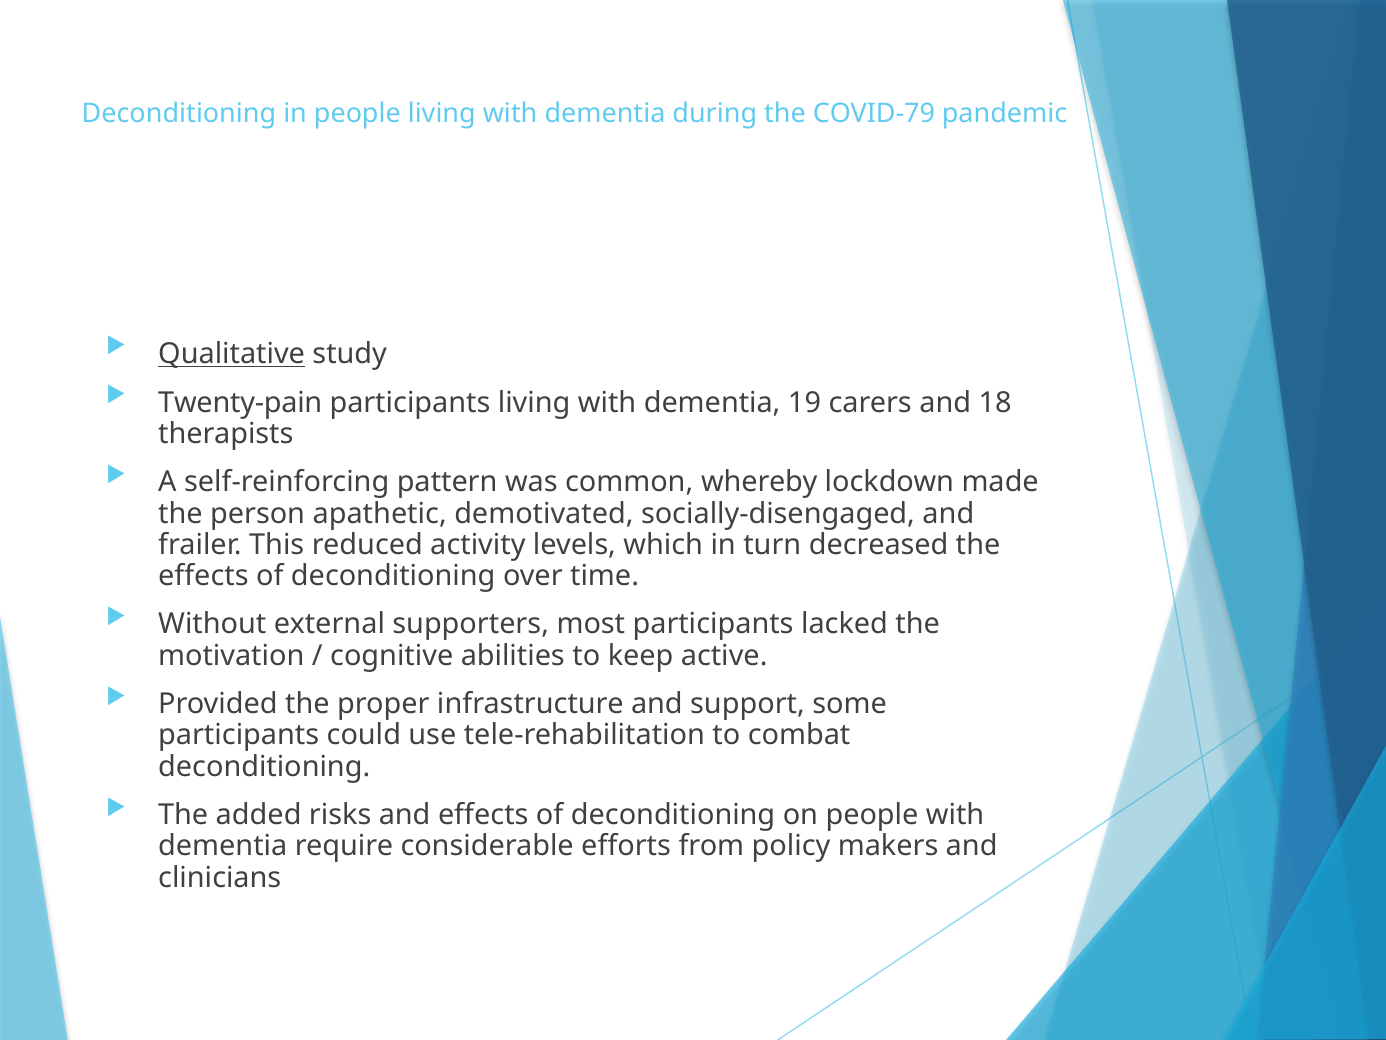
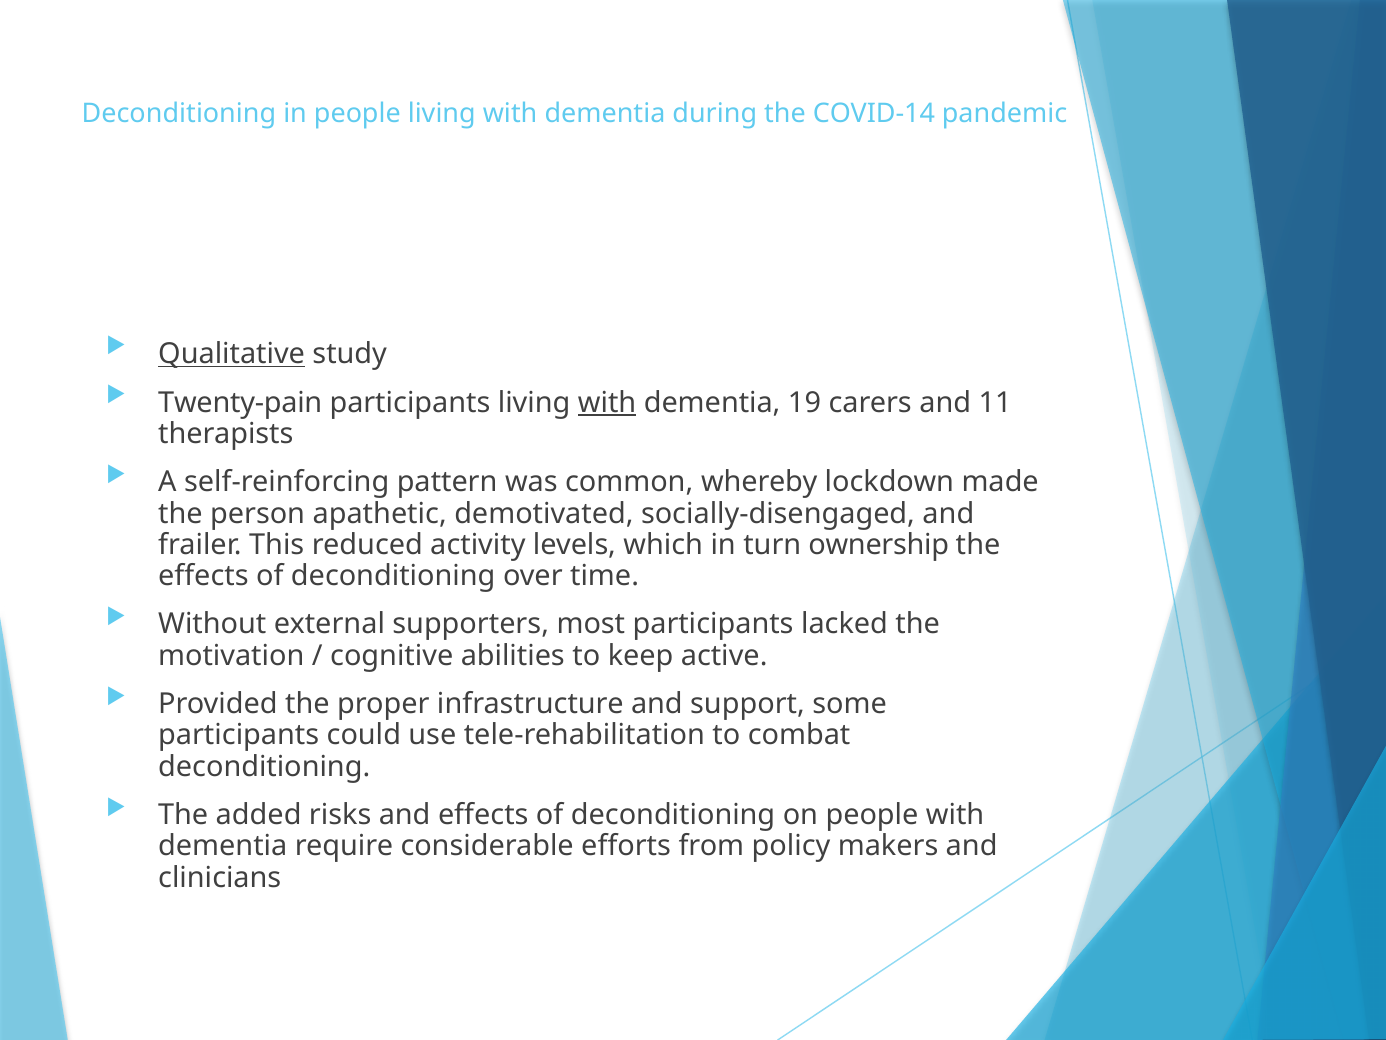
COVID-79: COVID-79 -> COVID-14
with at (607, 402) underline: none -> present
18: 18 -> 11
decreased: decreased -> ownership
